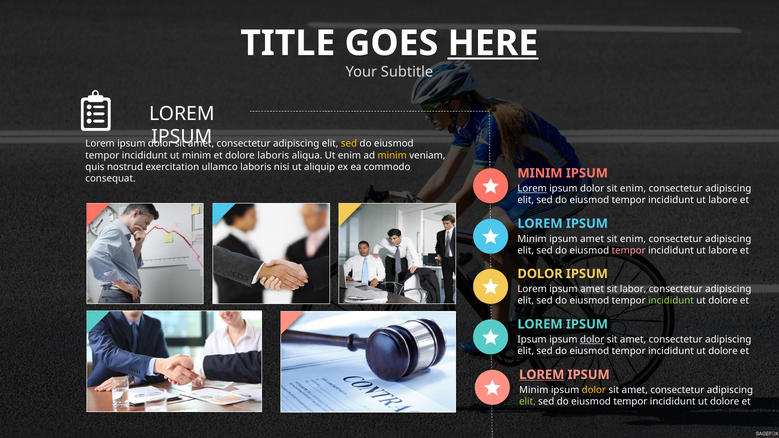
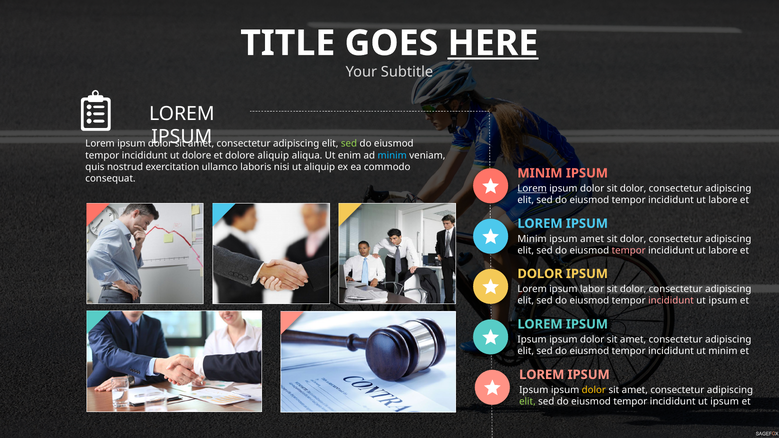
sed at (349, 144) colour: yellow -> light green
ut minim: minim -> dolore
dolore laboris: laboris -> aliquip
minim at (392, 155) colour: yellow -> light blue
dolor sit enim: enim -> dolor
enim at (633, 239): enim -> dolor
Lorem ipsum amet: amet -> labor
labor at (633, 289): labor -> dolor
incididunt at (671, 301) colour: light green -> pink
dolore at (723, 301): dolore -> ipsum
dolor at (592, 340) underline: present -> none
dolore at (723, 351): dolore -> minim
LOREM at (542, 375) underline: present -> none
Minim at (534, 390): Minim -> Ipsum
dolore at (725, 402): dolore -> ipsum
